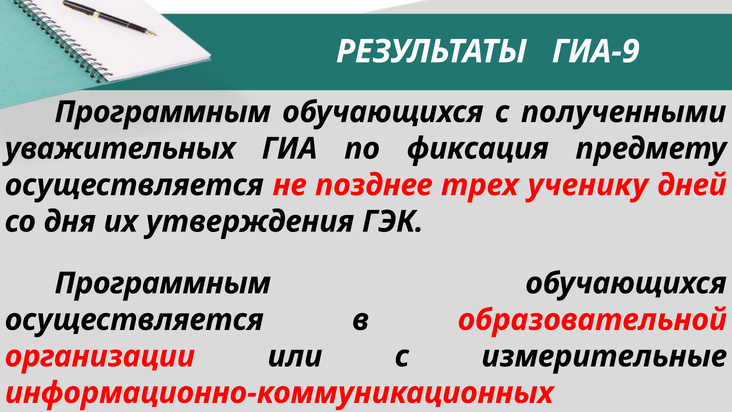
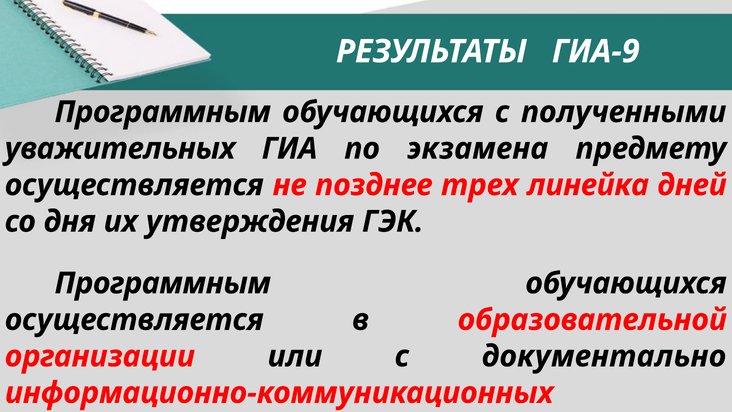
фиксация: фиксация -> экзамена
ученику: ученику -> линейка
измерительные: измерительные -> документально
